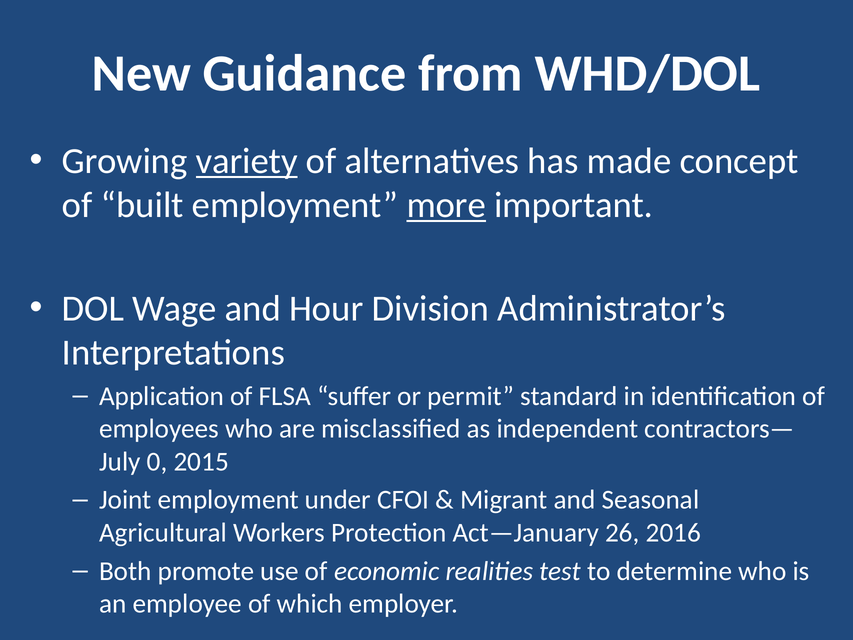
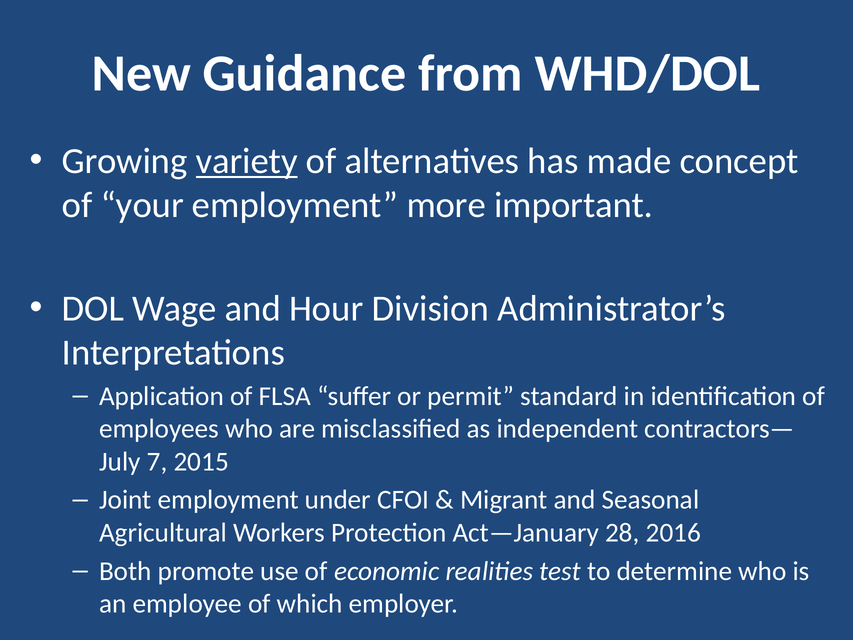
built: built -> your
more underline: present -> none
0: 0 -> 7
26: 26 -> 28
